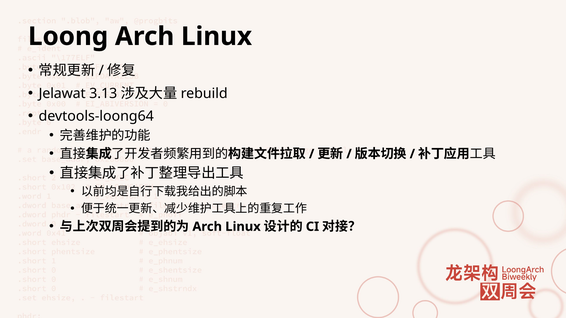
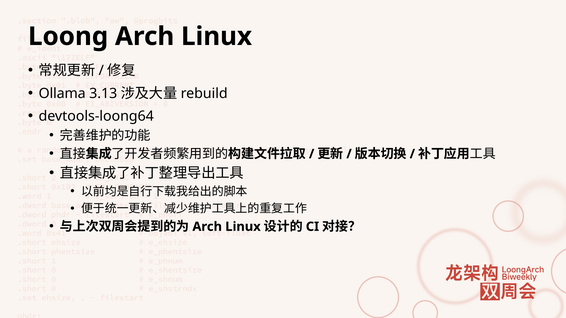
Jelawat: Jelawat -> Ollama
